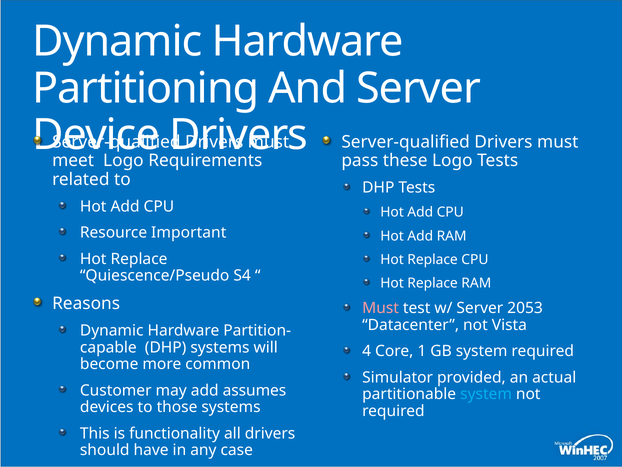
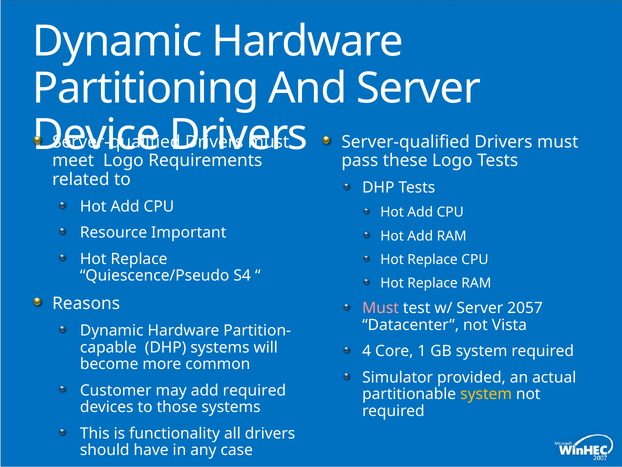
2053: 2053 -> 2057
add assumes: assumes -> required
system at (486, 394) colour: light blue -> yellow
